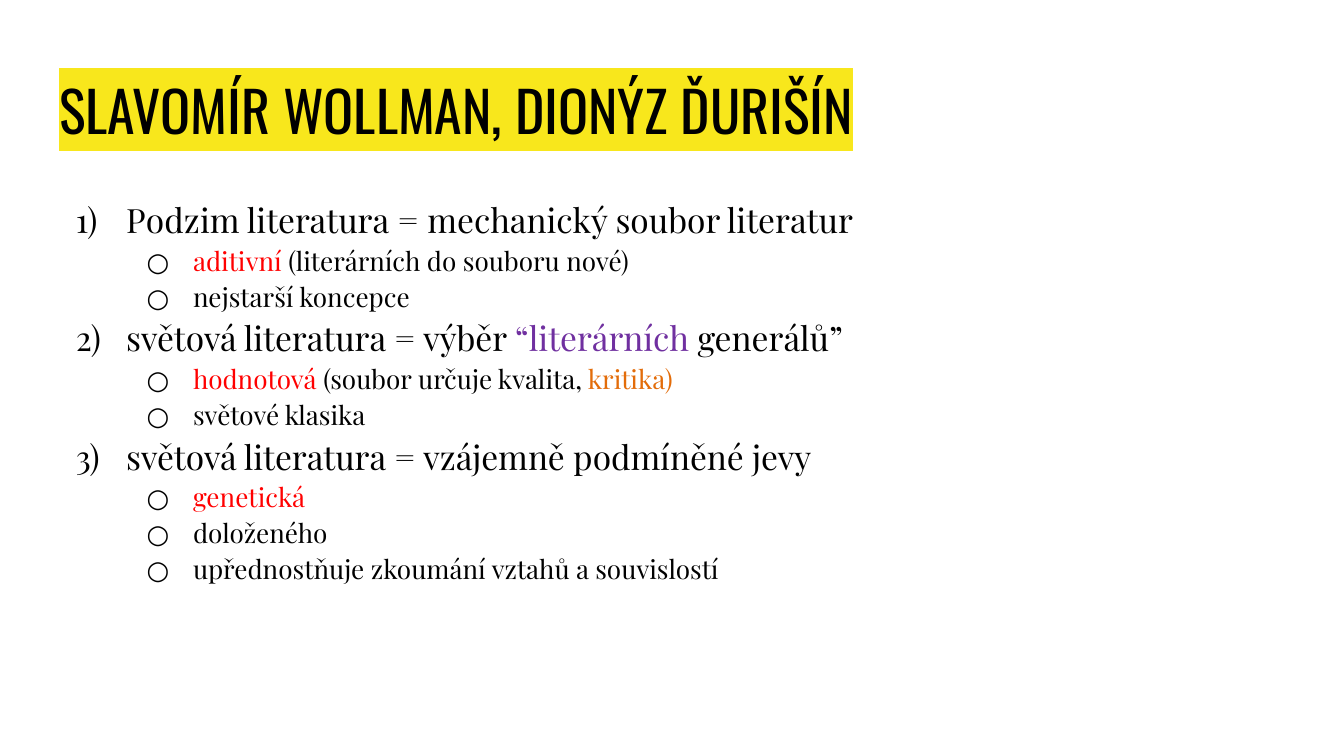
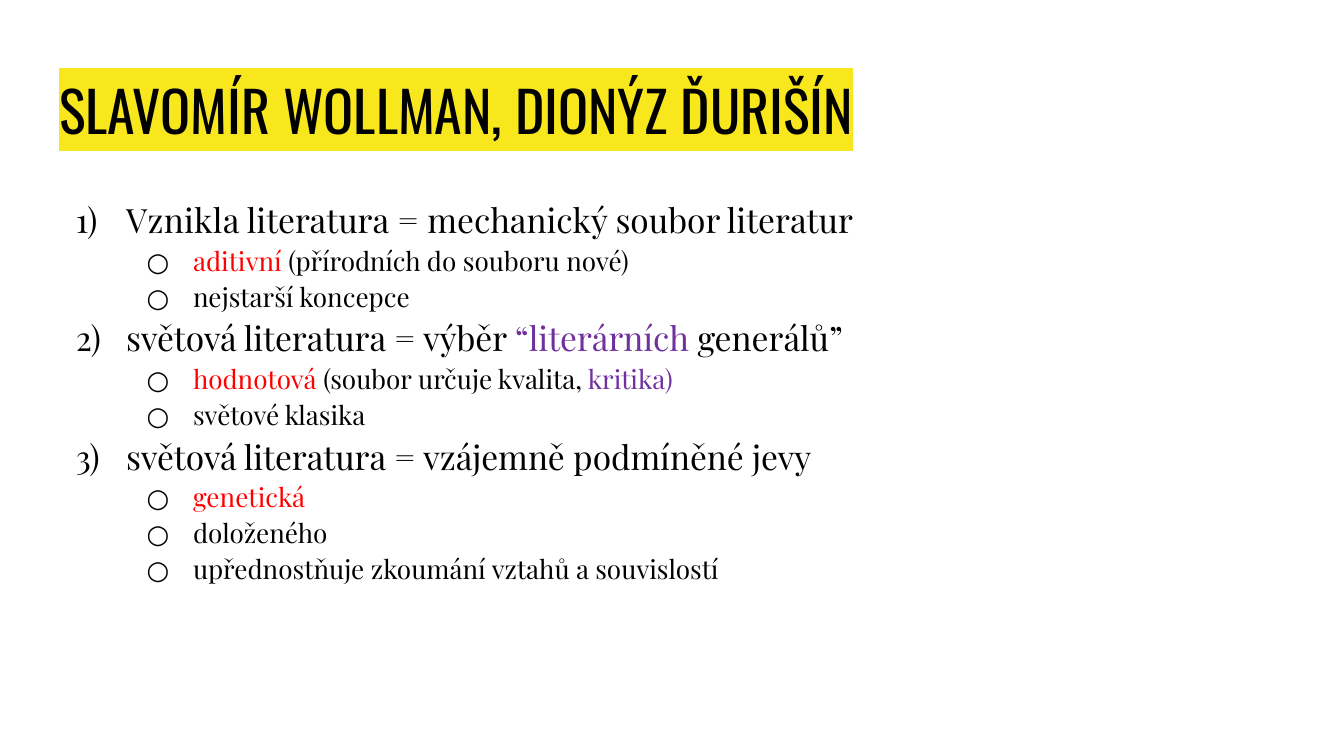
Podzim: Podzim -> Vznikla
aditivní literárních: literárních -> přírodních
kritika colour: orange -> purple
